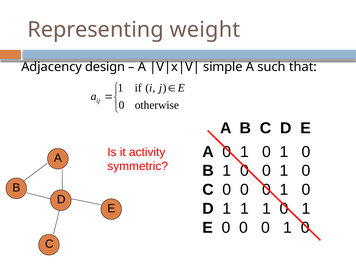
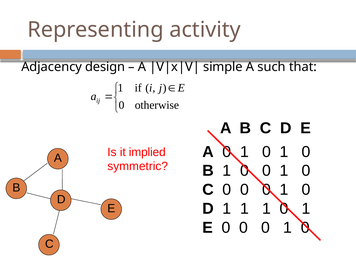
weight: weight -> activity
activity: activity -> implied
